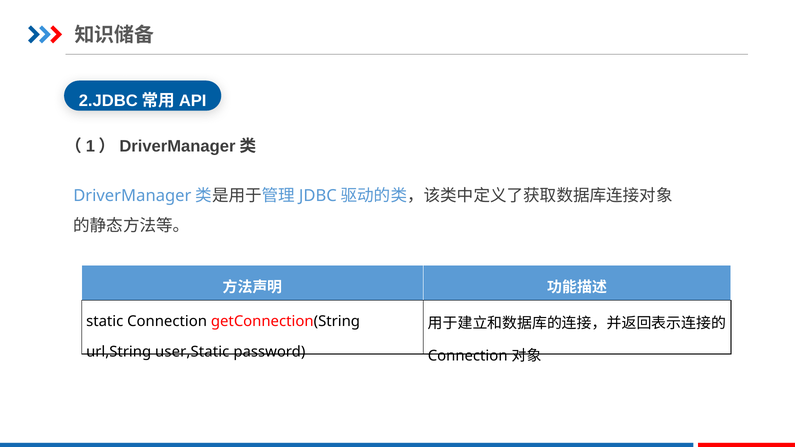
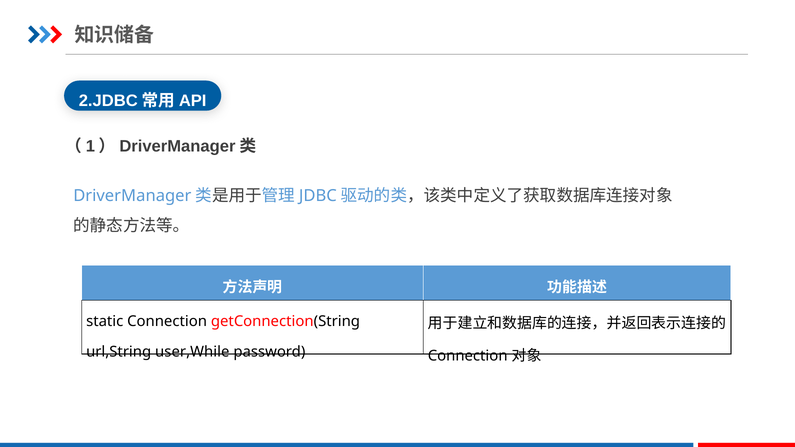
user,Static: user,Static -> user,While
